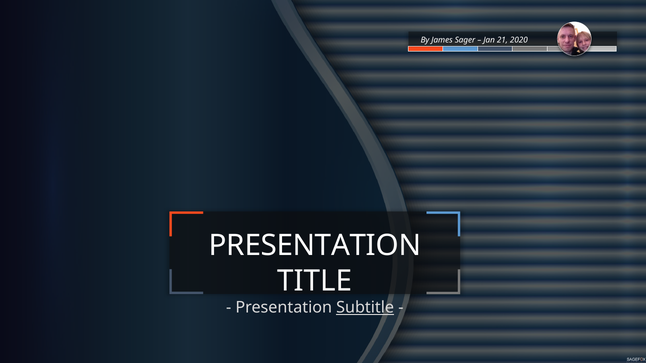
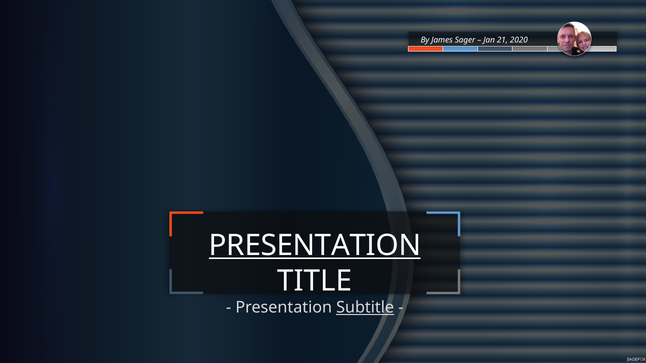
PRESENTATION at (315, 246) underline: none -> present
